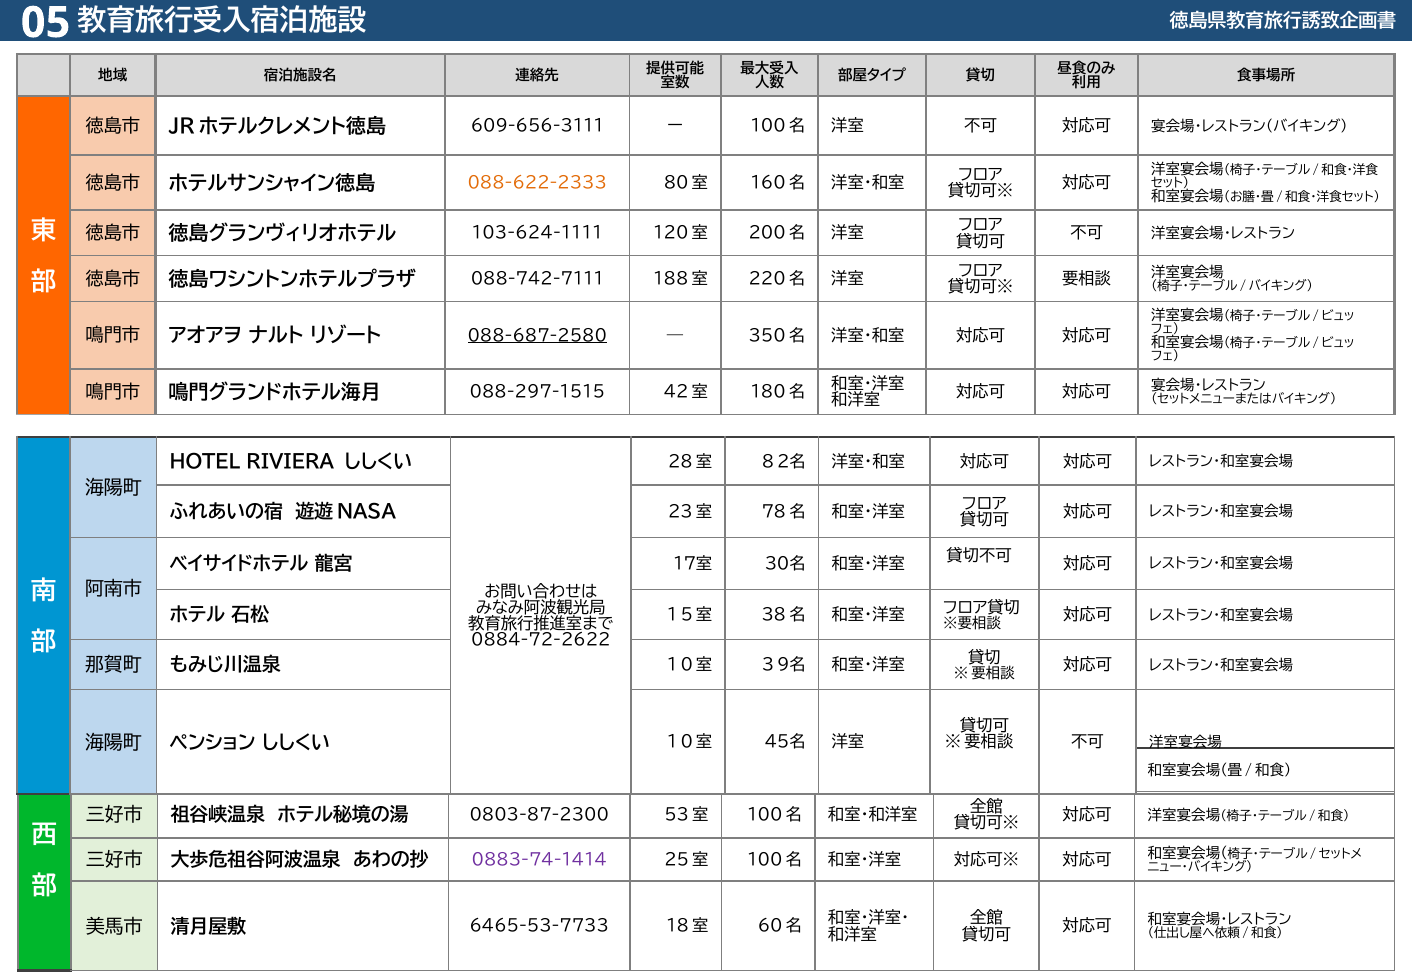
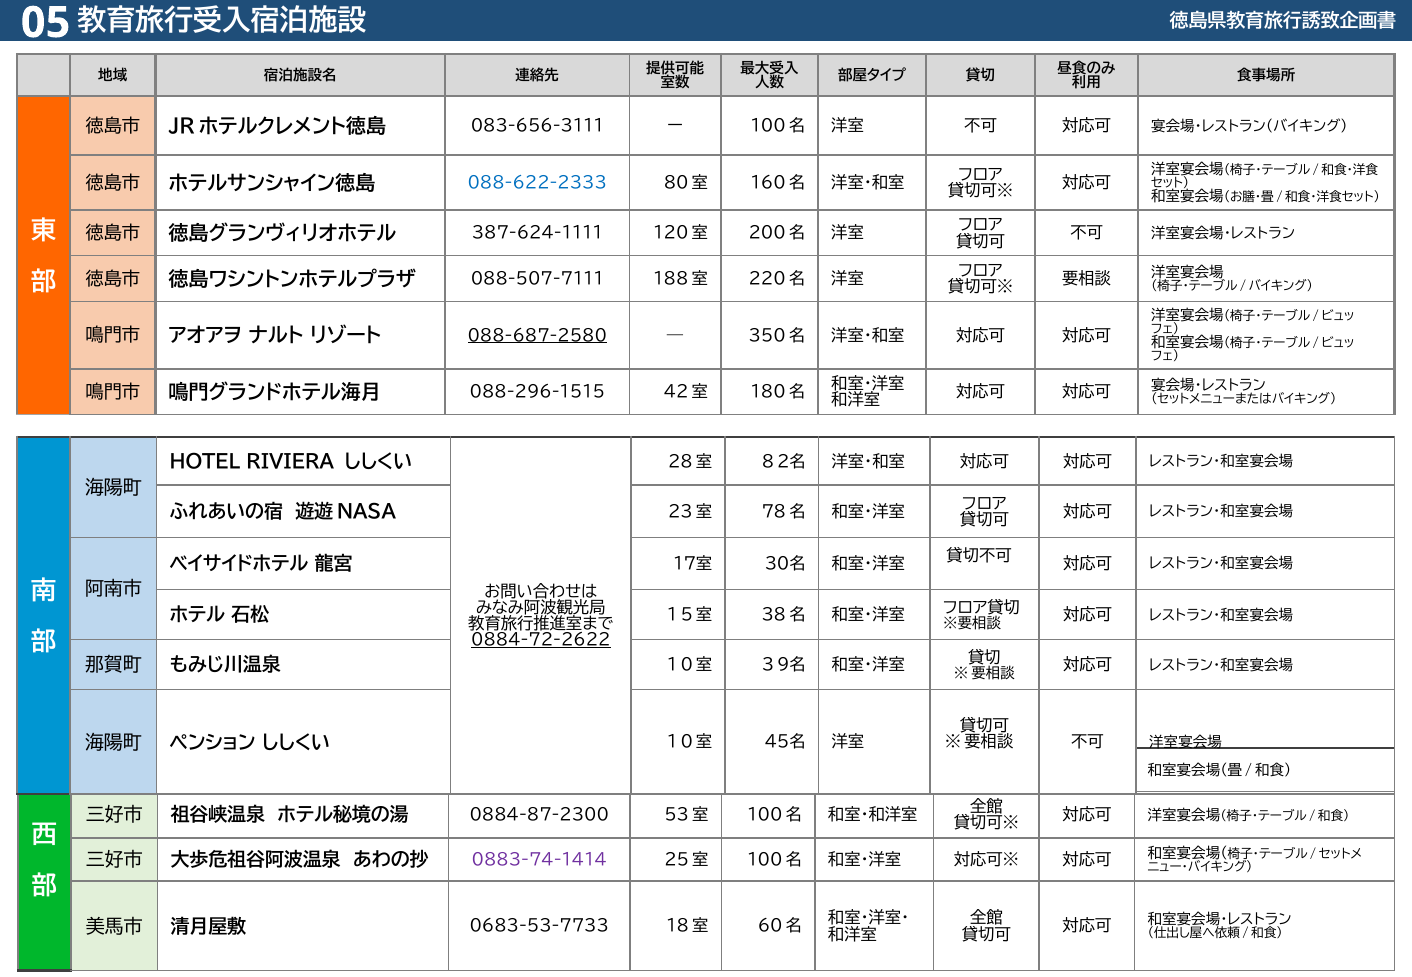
609-656-3111: 609-656-3111 -> 083-656-3111
088-622-2333 colour: orange -> blue
103-624-1111: 103-624-1111 -> 387-624-1111
088-742-7111: 088-742-7111 -> 088-507-7111
088-297-1515: 088-297-1515 -> 088-296-1515
0884-72-2622 underline: none -> present
0803-87-2300: 0803-87-2300 -> 0884-87-2300
6465-53-7733: 6465-53-7733 -> 0683-53-7733
